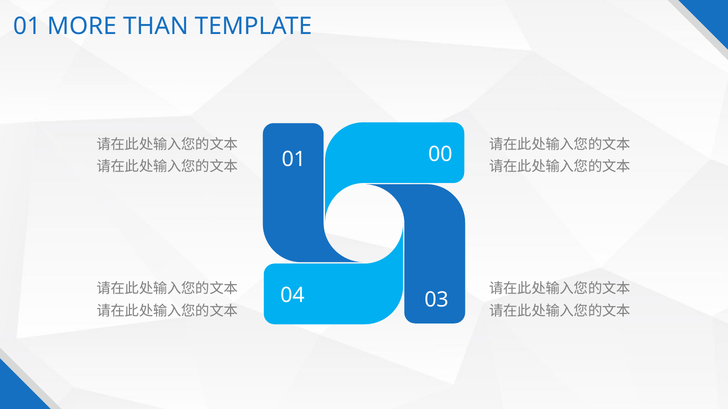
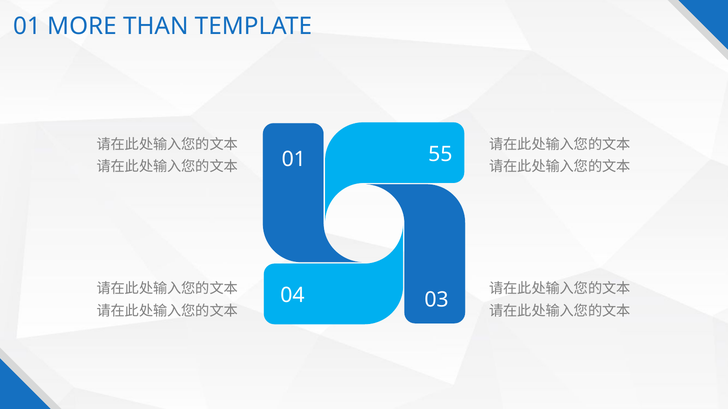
00: 00 -> 55
